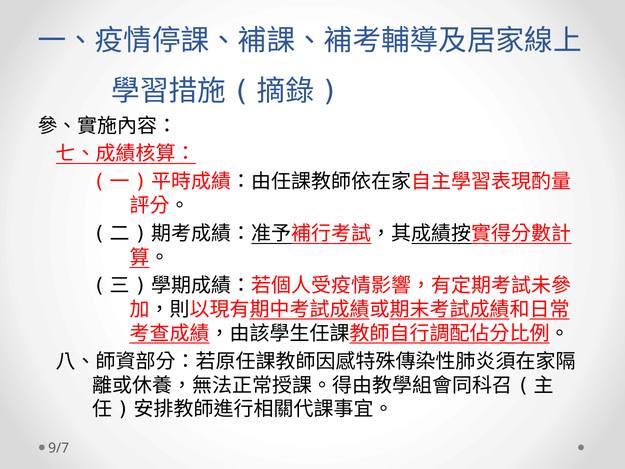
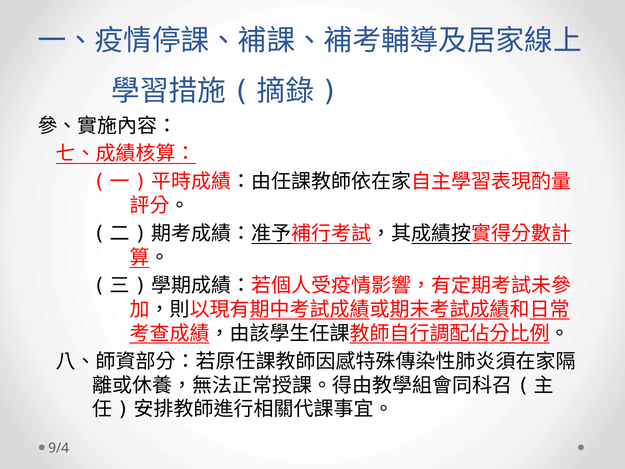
9/7: 9/7 -> 9/4
